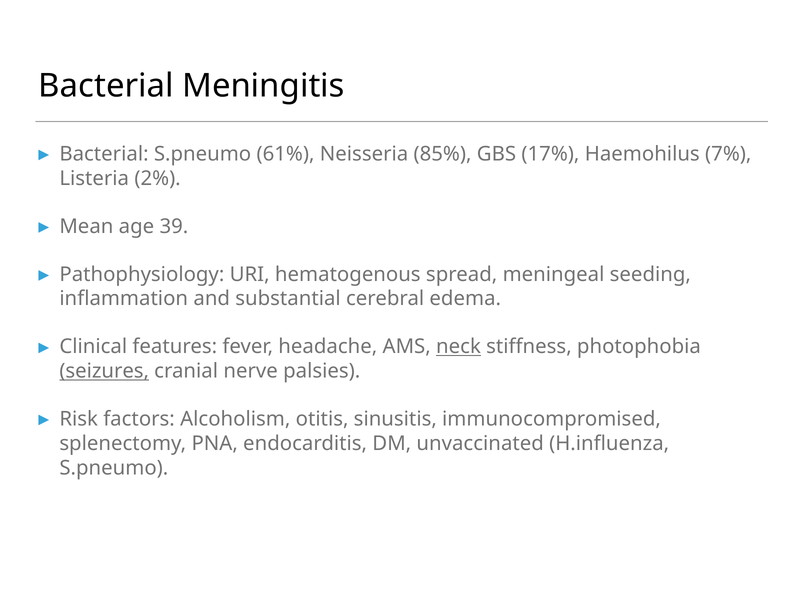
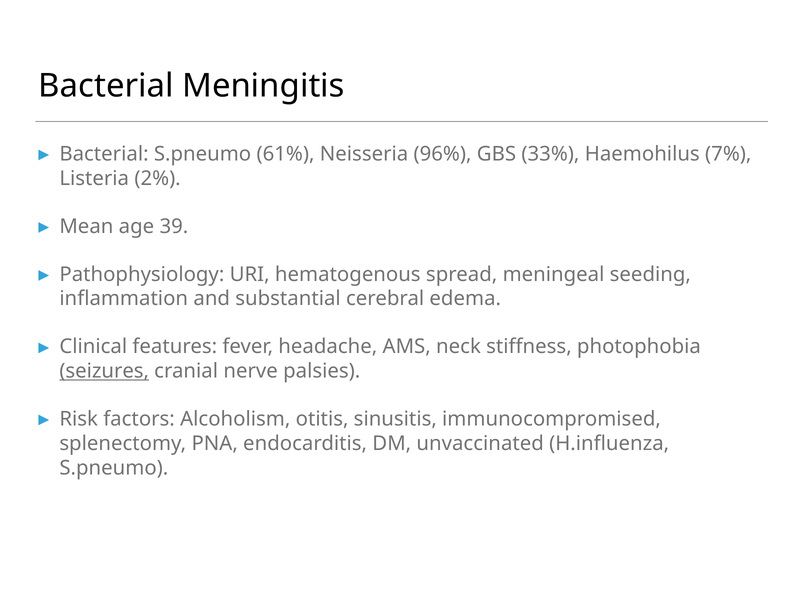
85%: 85% -> 96%
17%: 17% -> 33%
neck underline: present -> none
